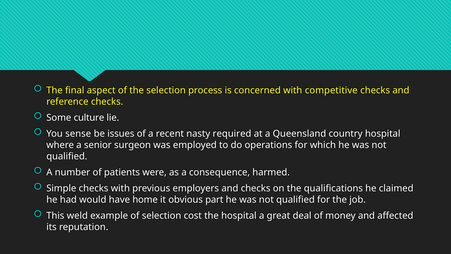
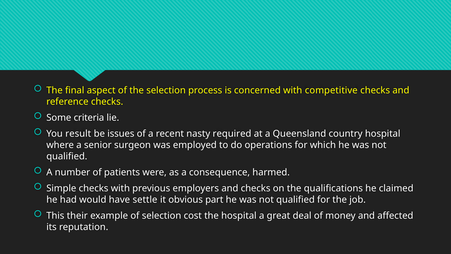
culture: culture -> criteria
sense: sense -> result
home: home -> settle
weld: weld -> their
